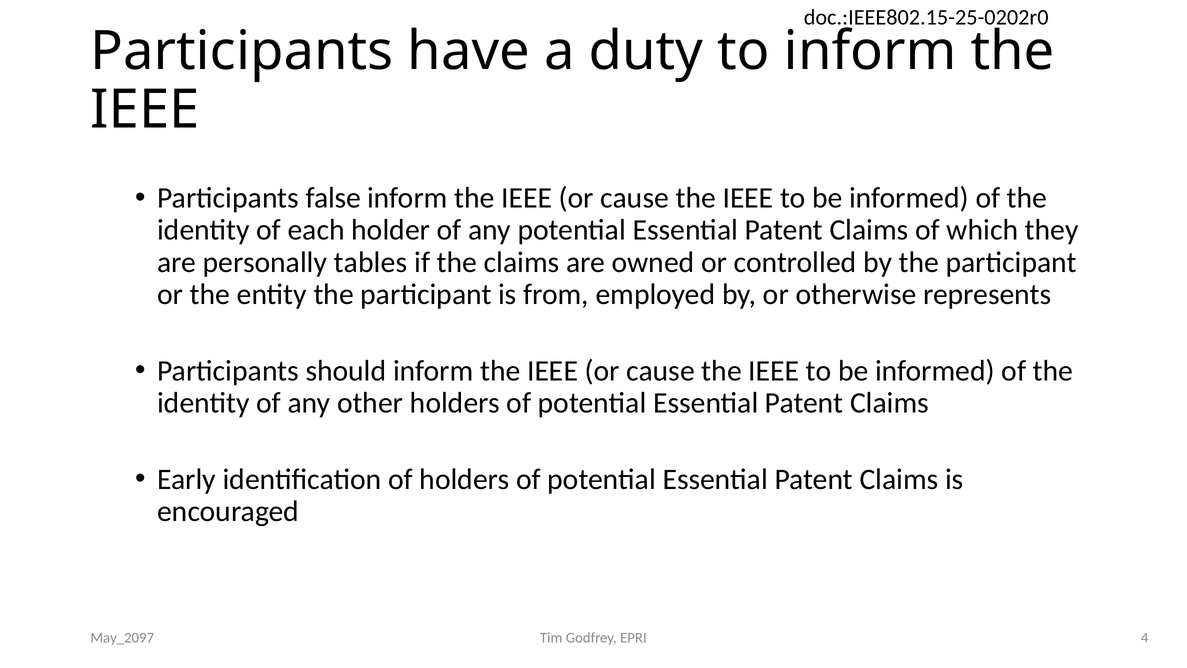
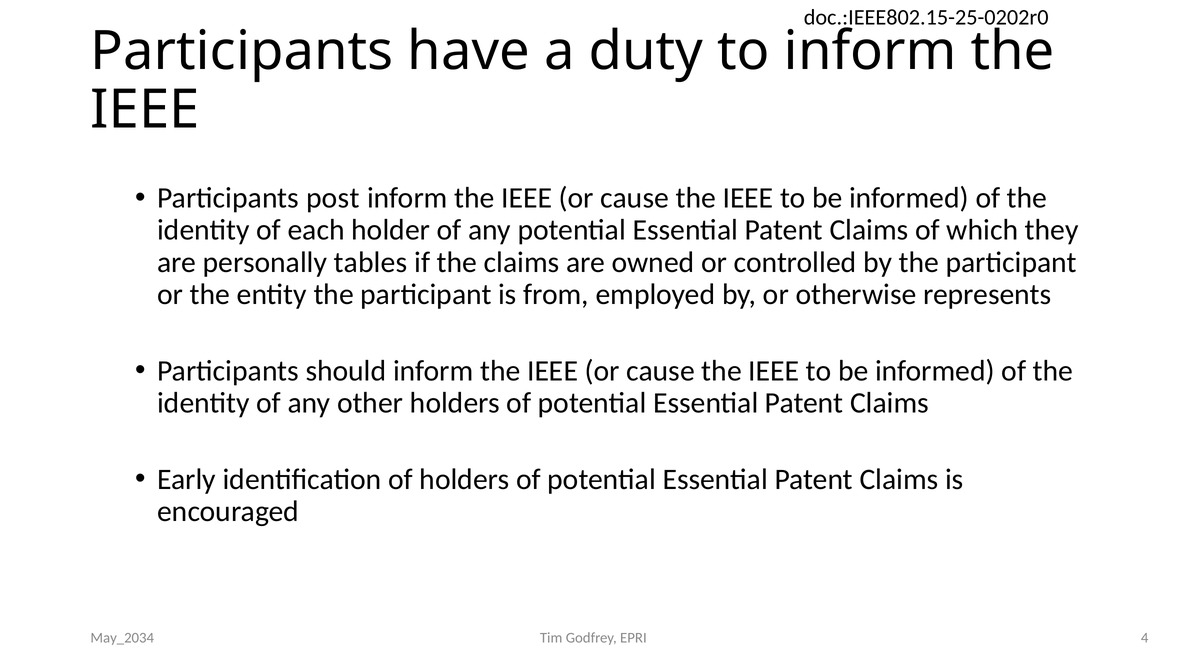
false: false -> post
May_2097: May_2097 -> May_2034
